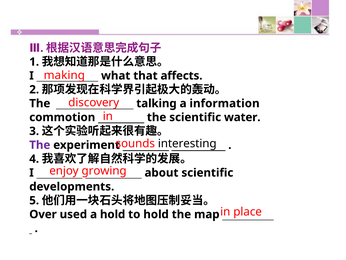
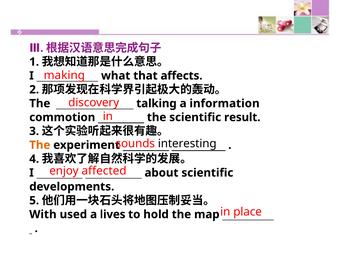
water: water -> result
The at (40, 145) colour: purple -> orange
growing: growing -> affected
Over: Over -> With
a hold: hold -> lives
